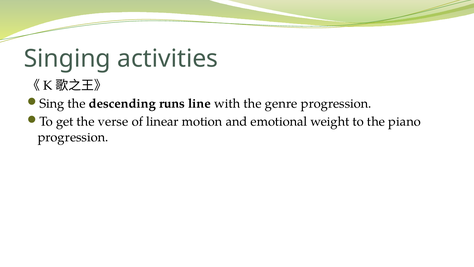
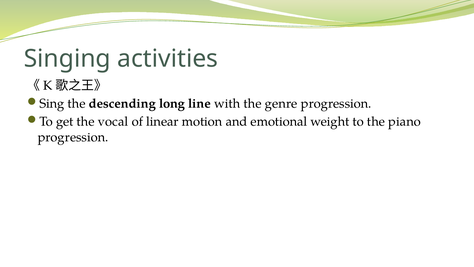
runs: runs -> long
verse: verse -> vocal
